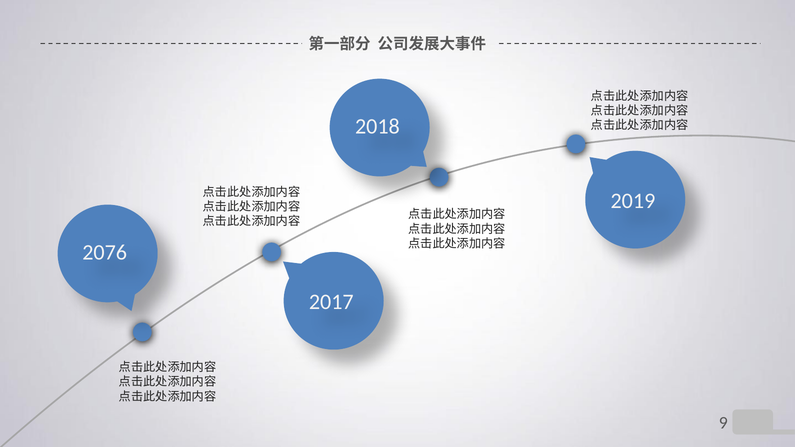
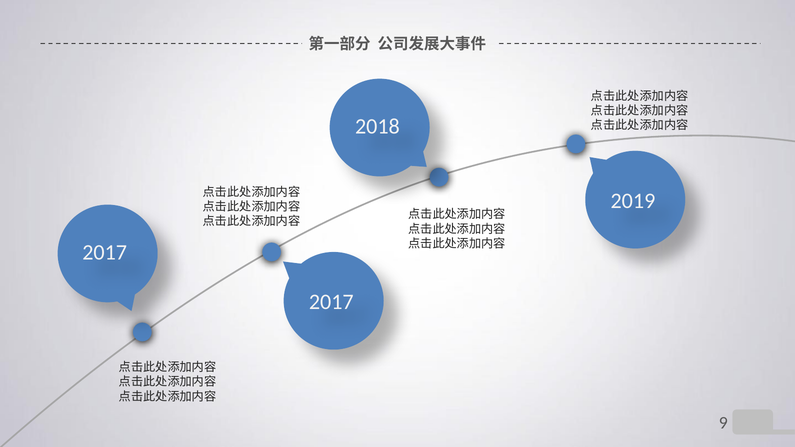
2076 at (105, 253): 2076 -> 2017
